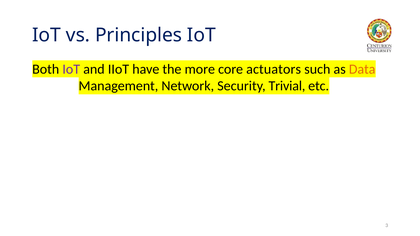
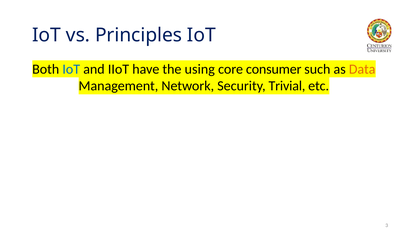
IoT at (71, 69) colour: purple -> blue
more: more -> using
actuators: actuators -> consumer
